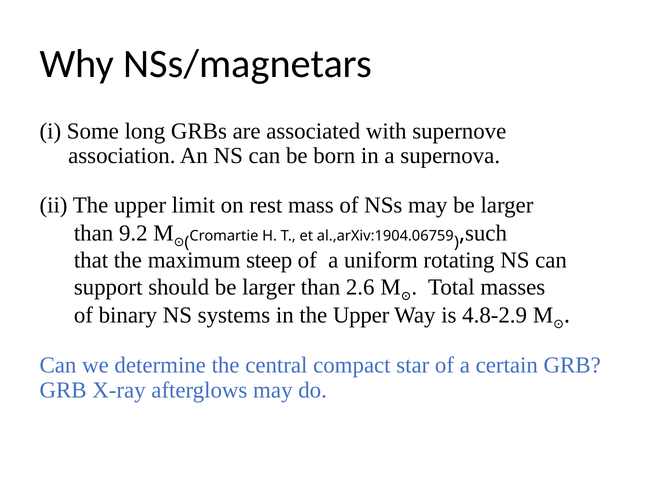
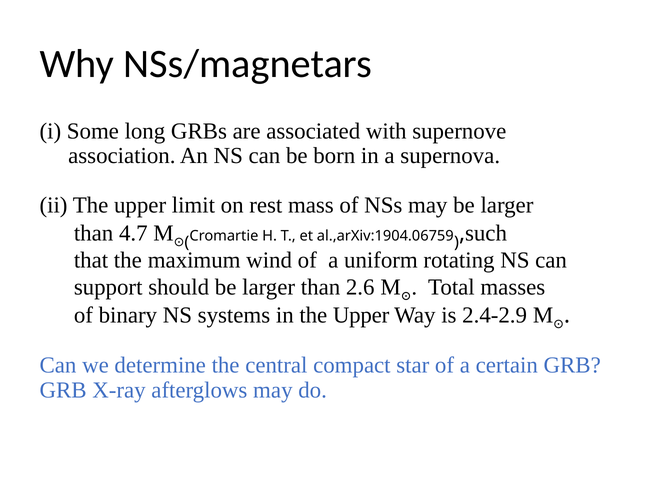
9.2: 9.2 -> 4.7
steep: steep -> wind
4.8-2.9: 4.8-2.9 -> 2.4-2.9
